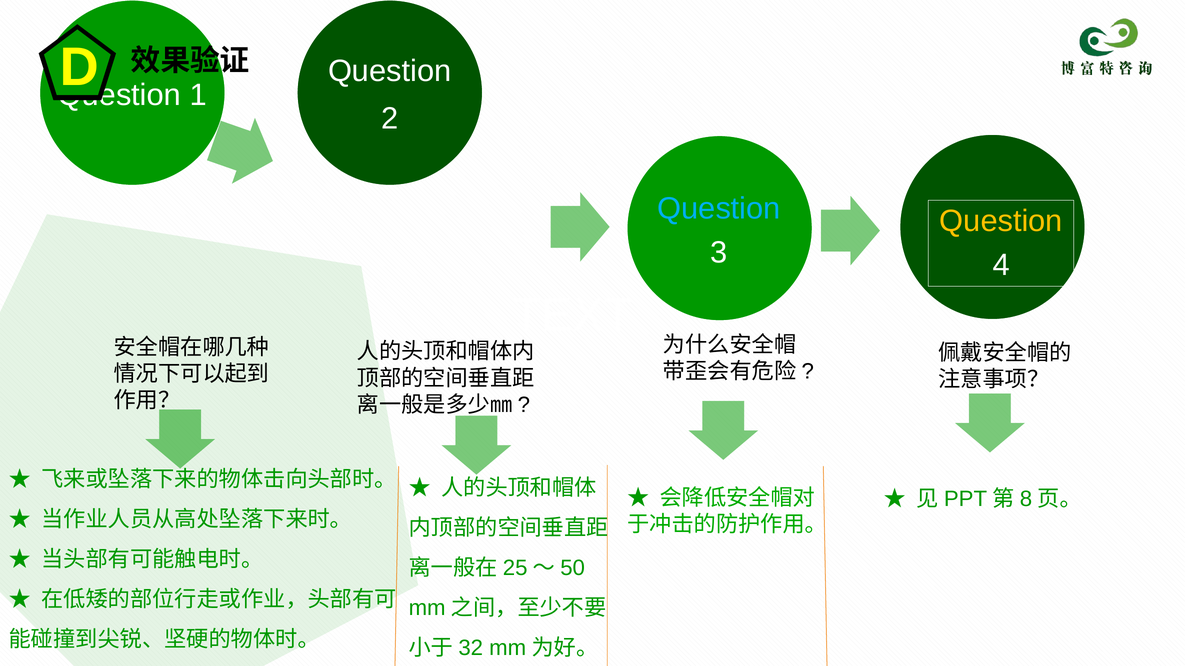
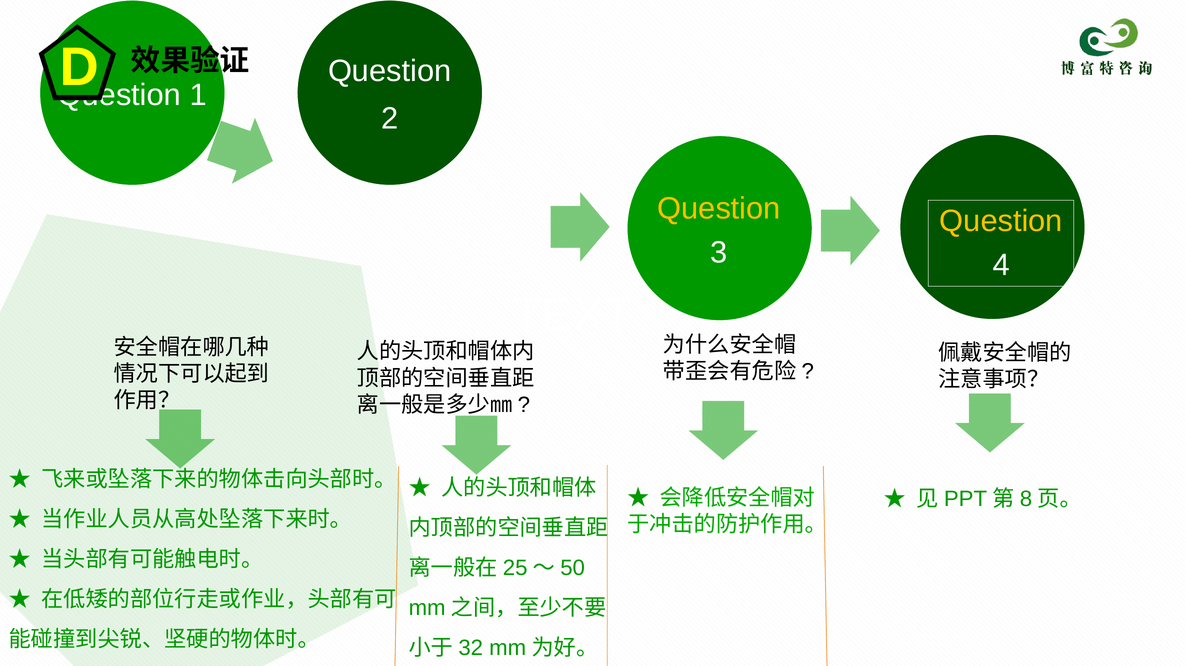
Question at (719, 209) colour: light blue -> yellow
